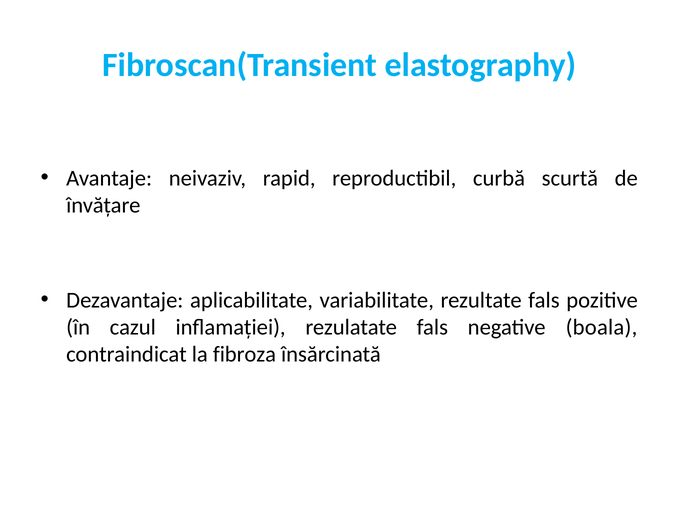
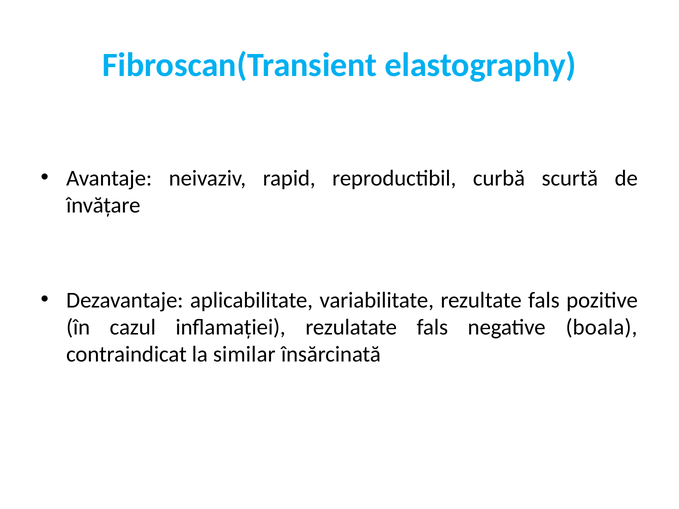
fibroza: fibroza -> similar
